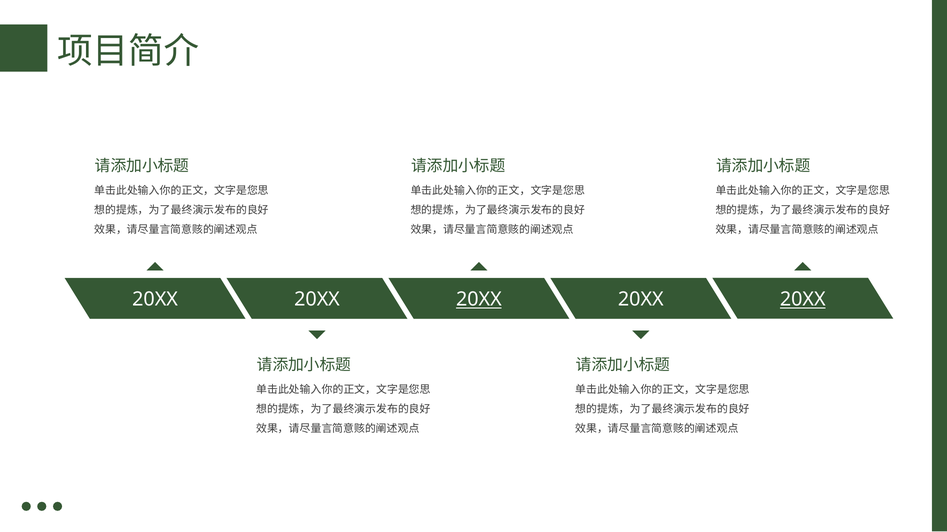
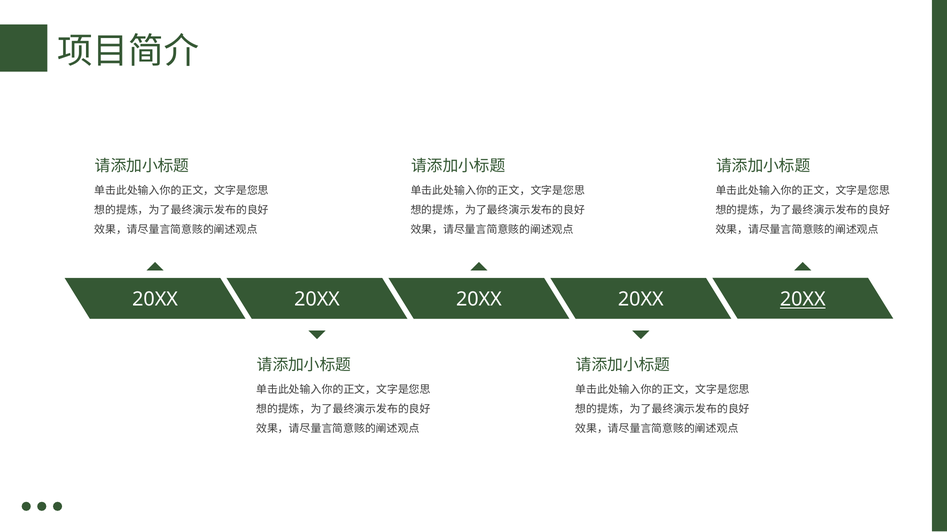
20XX at (479, 300) underline: present -> none
